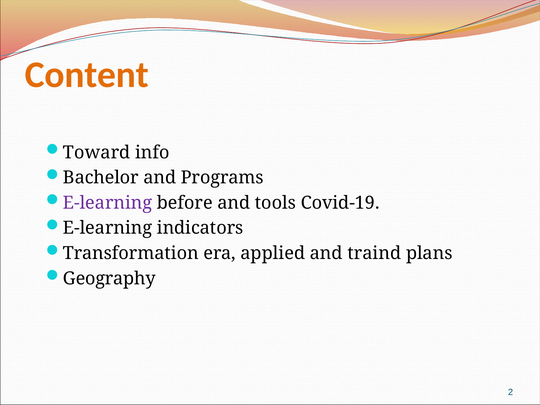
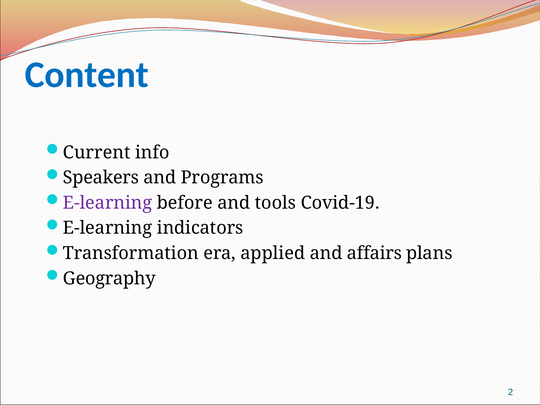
Content colour: orange -> blue
Toward: Toward -> Current
Bachelor: Bachelor -> Speakers
traind: traind -> affairs
